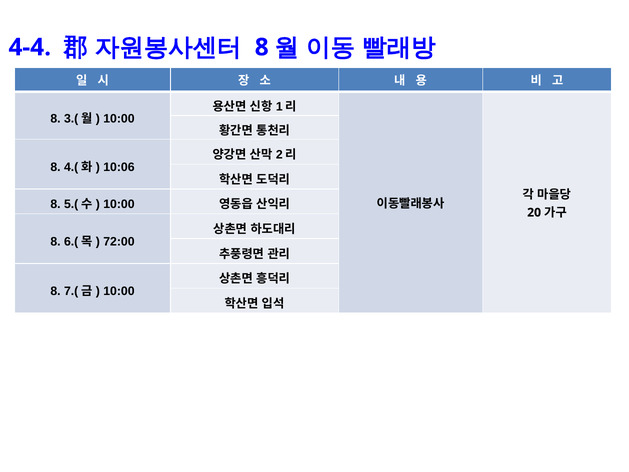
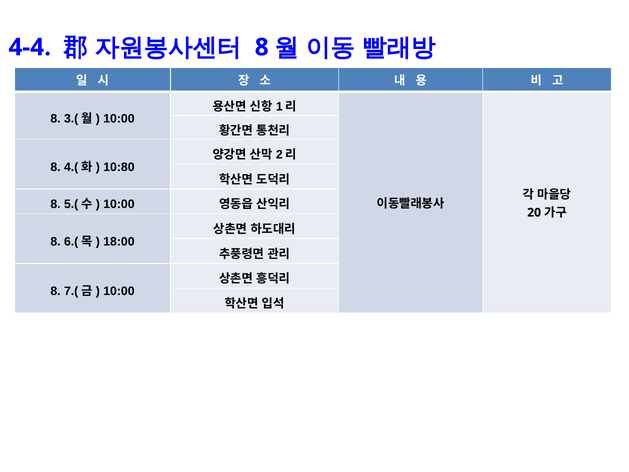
10:06: 10:06 -> 10:80
72:00: 72:00 -> 18:00
